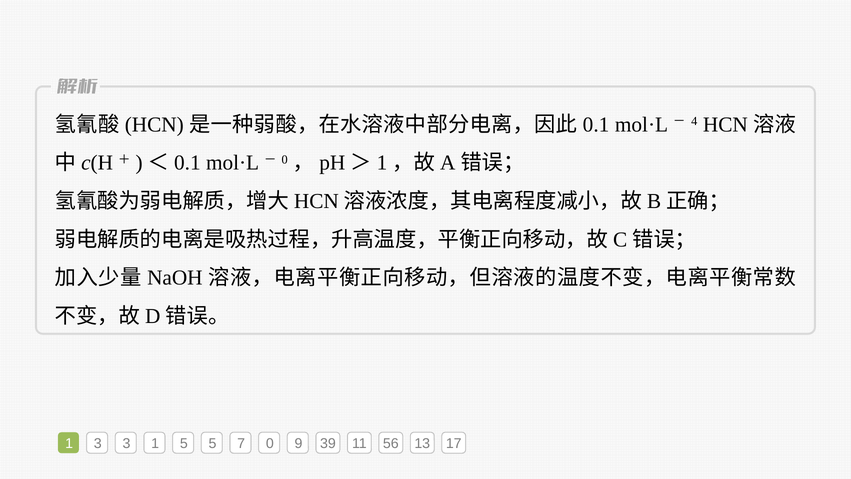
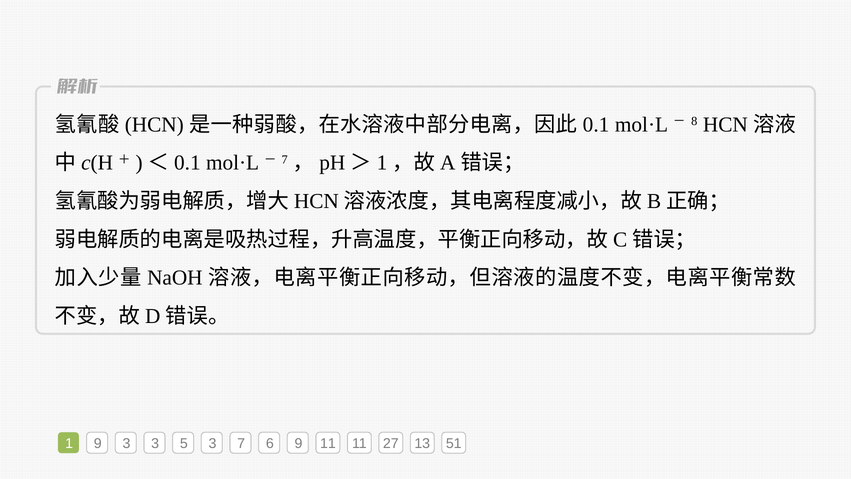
4: 4 -> 8
0 at (285, 159): 0 -> 7
1 3: 3 -> 9
3 1: 1 -> 3
5 5: 5 -> 3
7 0: 0 -> 6
9 39: 39 -> 11
56: 56 -> 27
17: 17 -> 51
